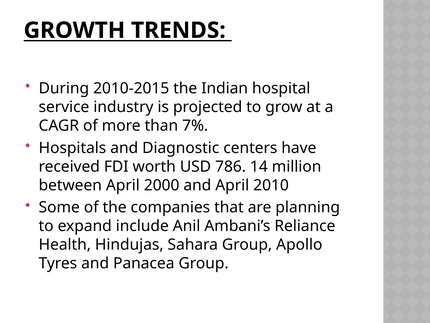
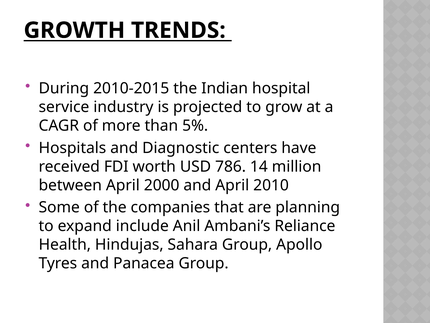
7%: 7% -> 5%
